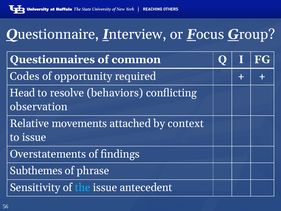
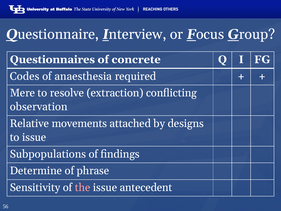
common: common -> concrete
opportunity: opportunity -> anaesthesia
Head: Head -> Mere
behaviors: behaviors -> extraction
context: context -> designs
Overstatements: Overstatements -> Subpopulations
Subthemes: Subthemes -> Determine
the colour: light blue -> pink
